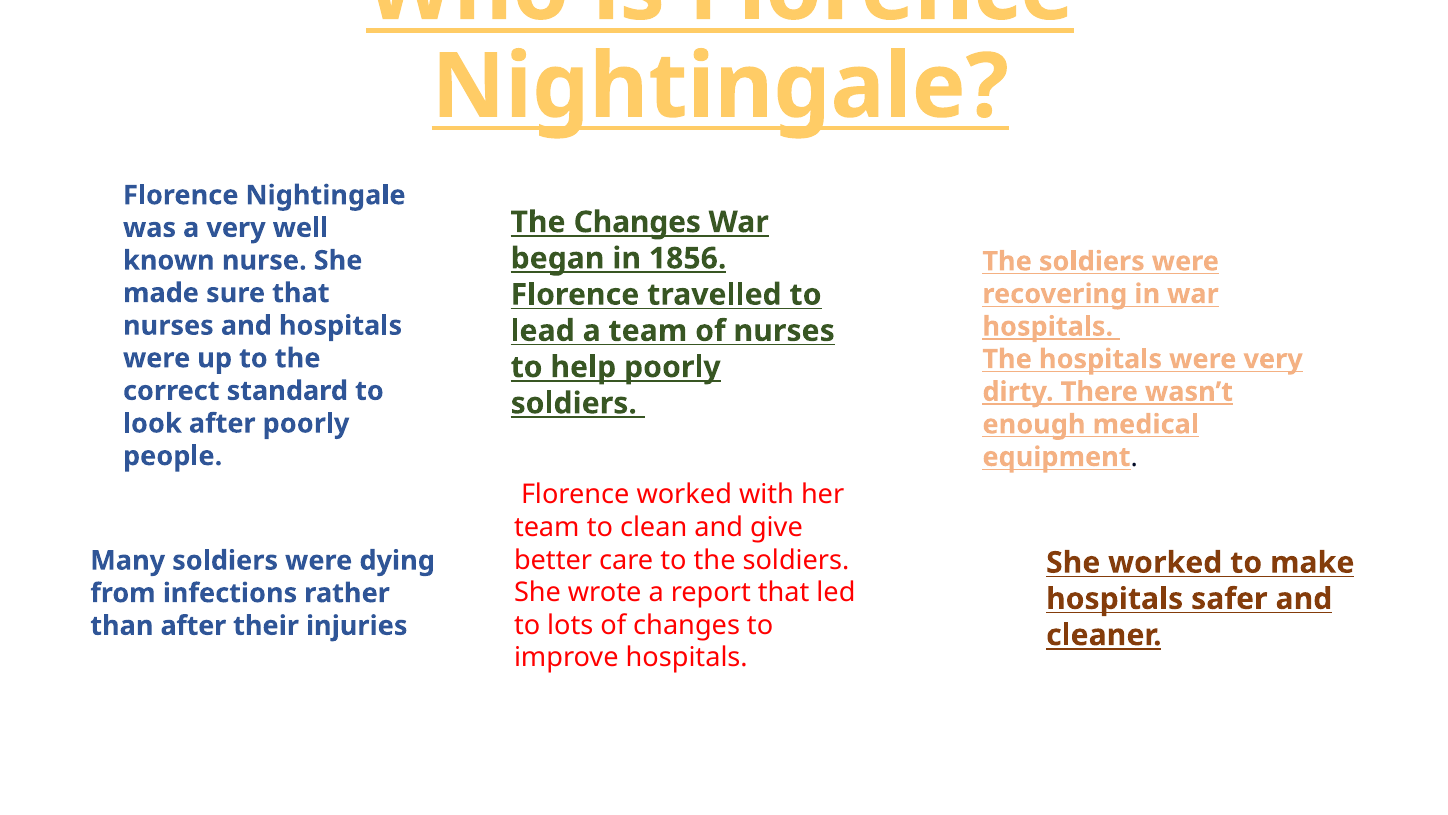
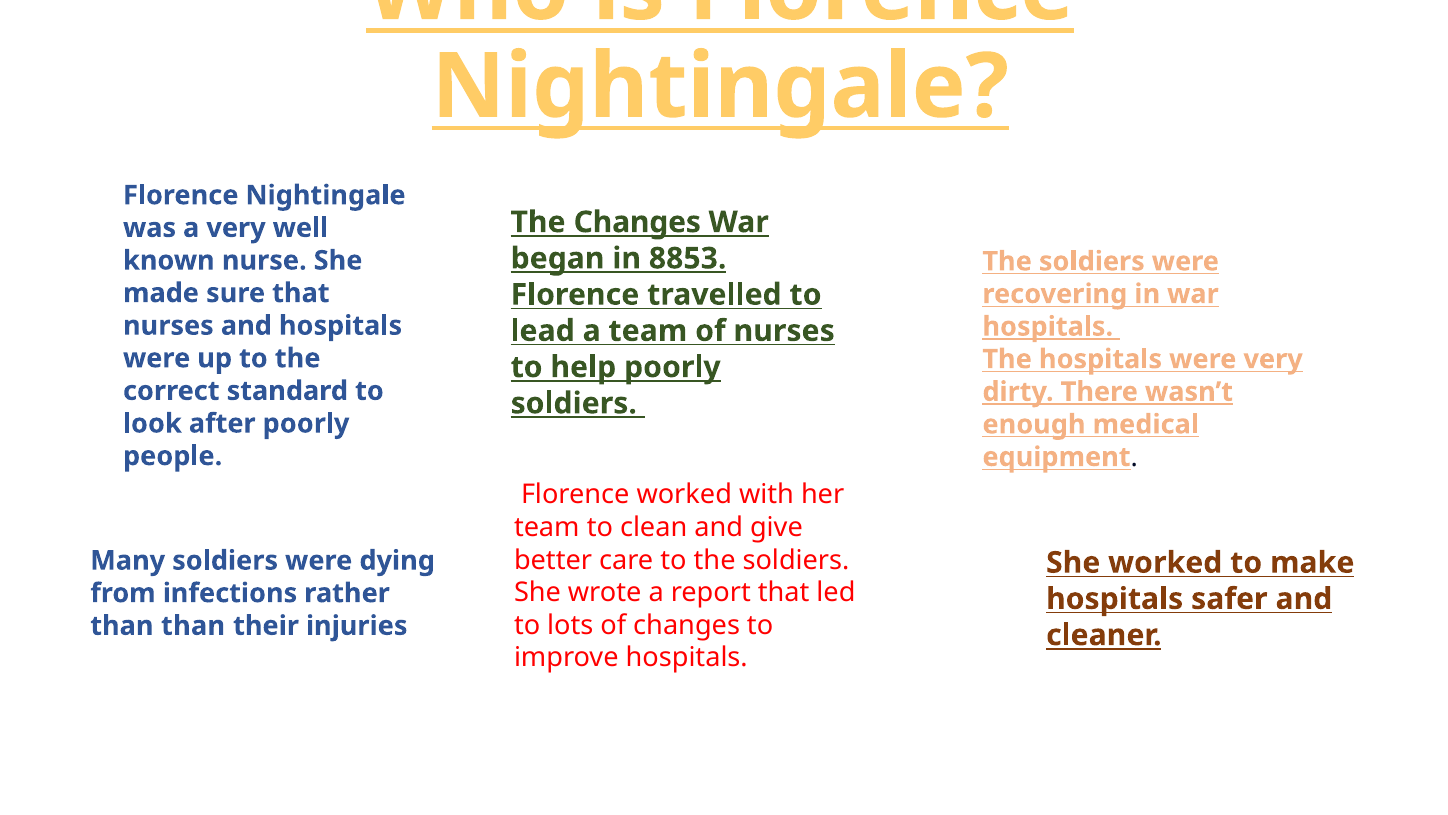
1856: 1856 -> 8853
than after: after -> than
